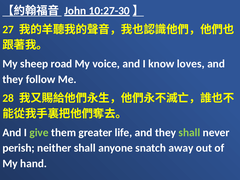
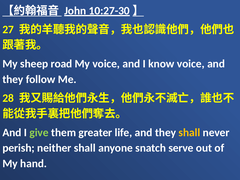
know loves: loves -> voice
shall at (189, 133) colour: light green -> yellow
away: away -> serve
